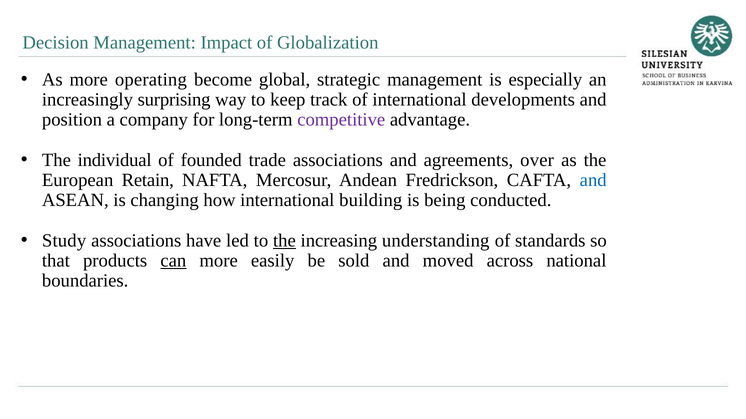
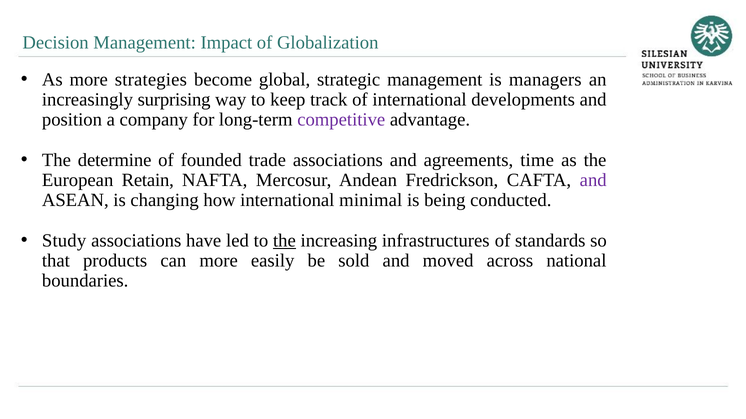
operating: operating -> strategies
especially: especially -> managers
individual: individual -> determine
over: over -> time
and at (593, 180) colour: blue -> purple
building: building -> minimal
understanding: understanding -> infrastructures
can underline: present -> none
